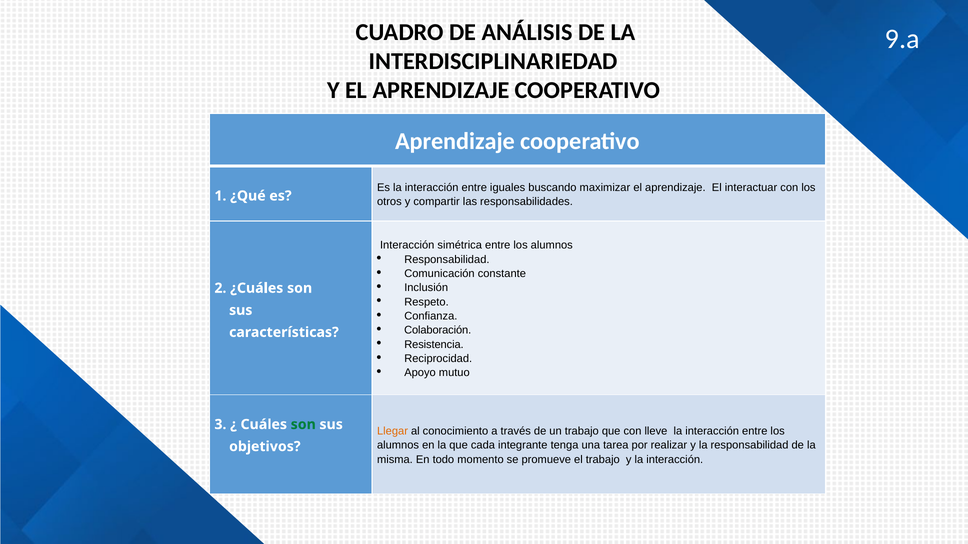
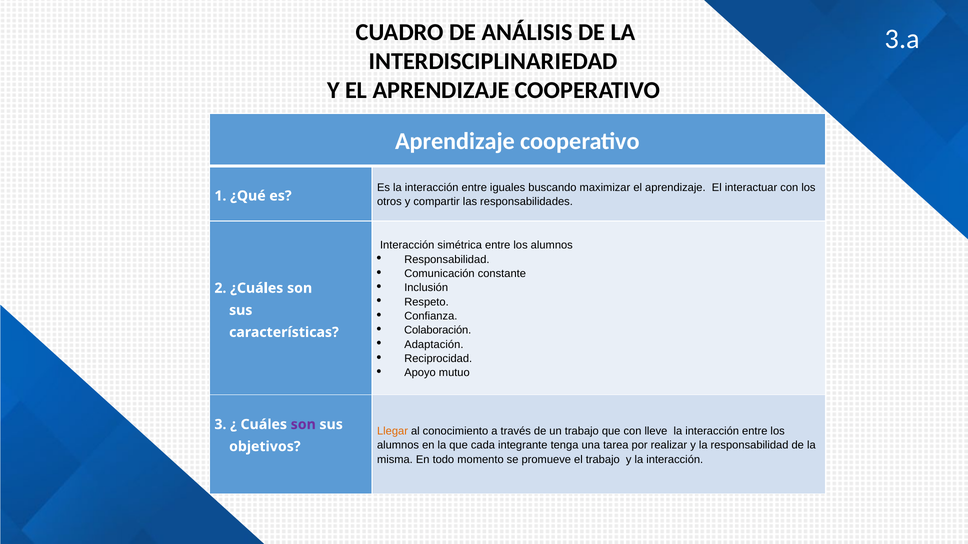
9.a: 9.a -> 3.a
Resistencia: Resistencia -> Adaptación
son at (303, 425) colour: green -> purple
